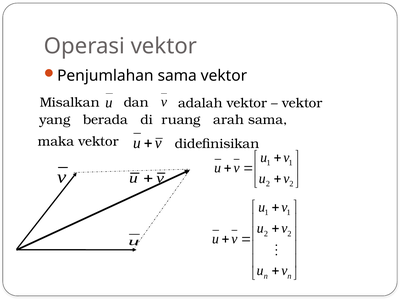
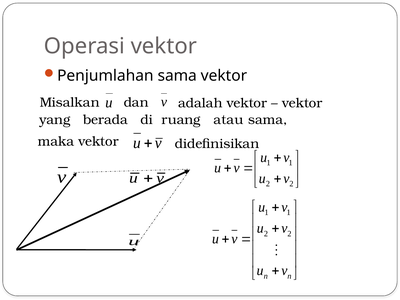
arah: arah -> atau
